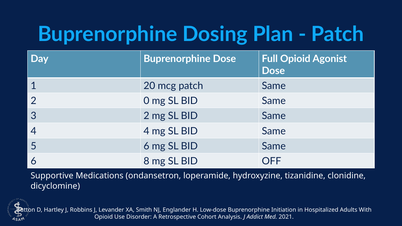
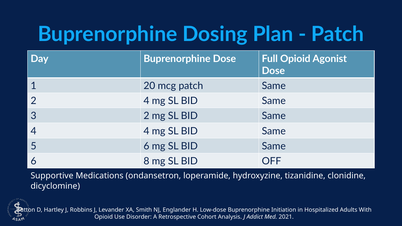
2 0: 0 -> 4
